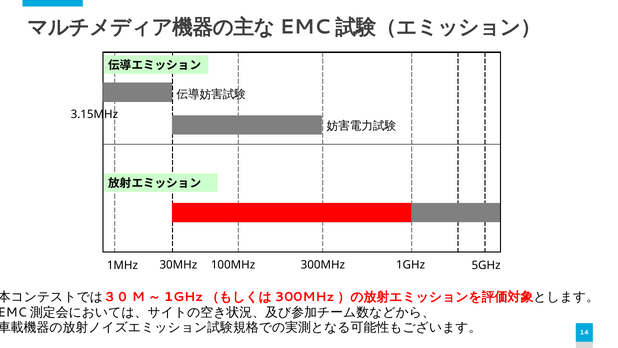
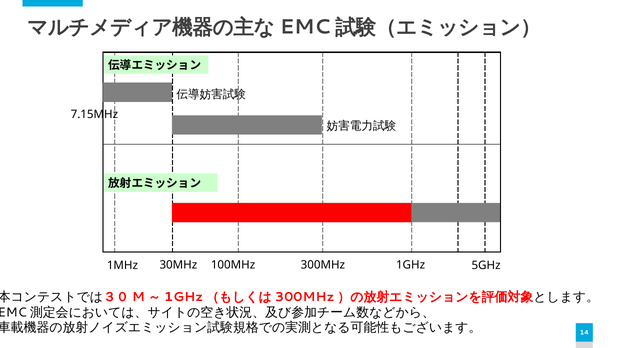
3.15MHz: 3.15MHz -> 7.15MHz
